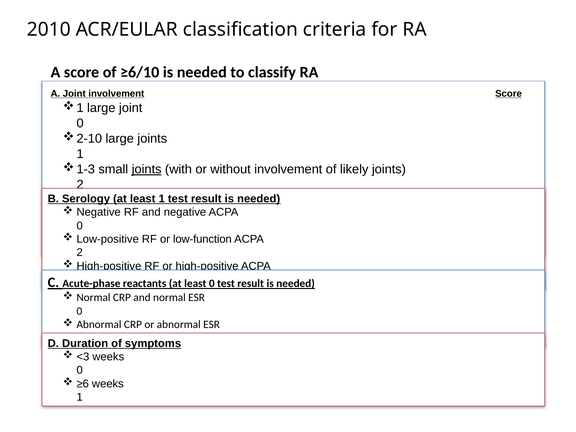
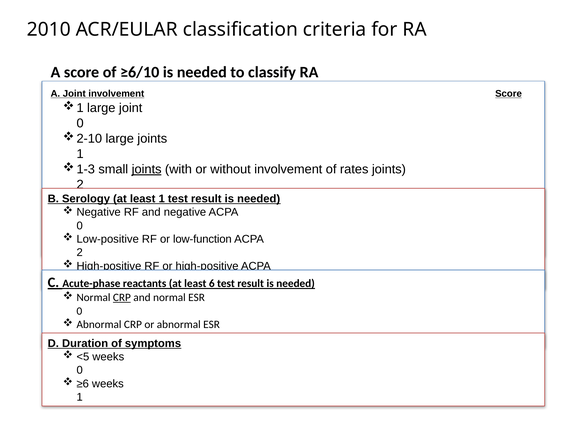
likely: likely -> rates
least 0: 0 -> 6
CRP at (122, 298) underline: none -> present
<3: <3 -> <5
